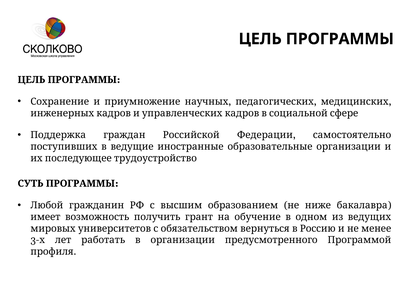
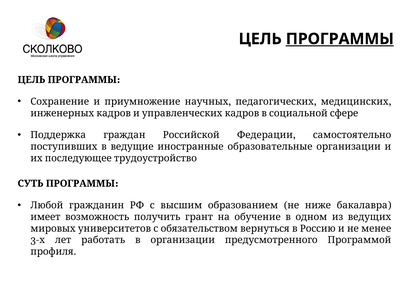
ПРОГРАММЫ at (340, 39) underline: none -> present
